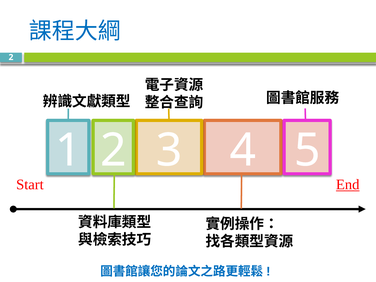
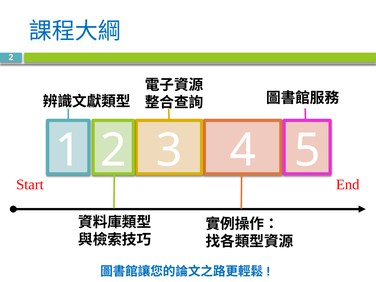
End underline: present -> none
